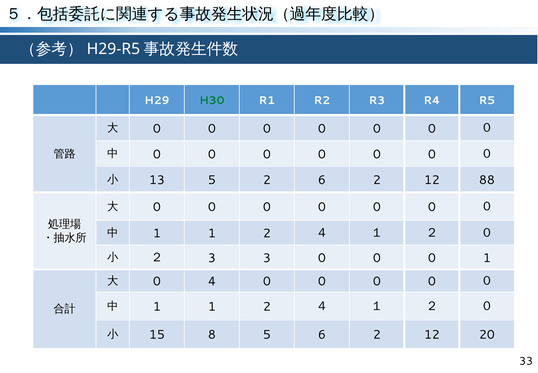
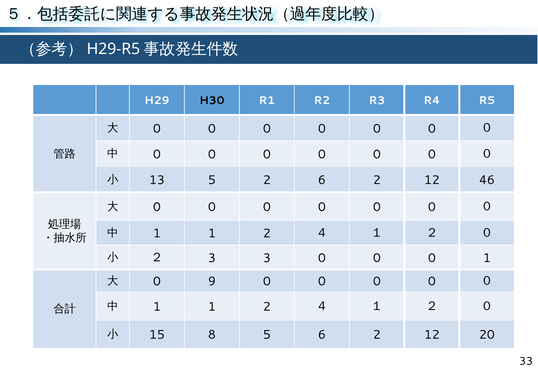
H30 colour: green -> black
88: 88 -> 46
4: 4 -> 9
